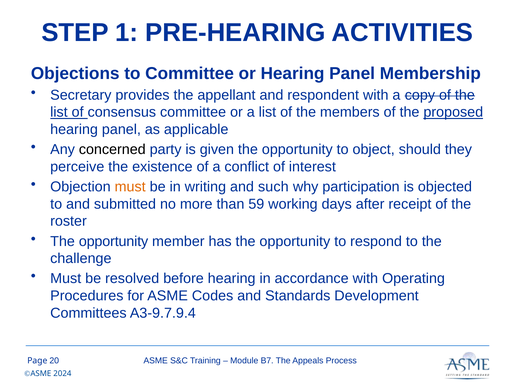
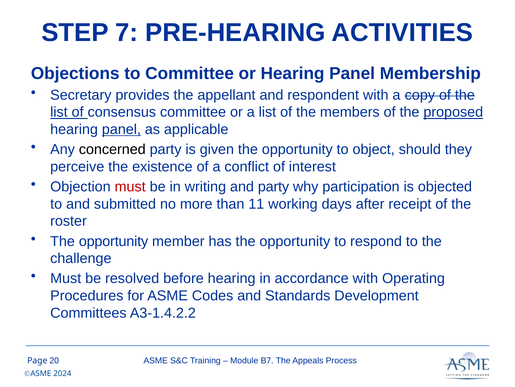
1: 1 -> 7
panel at (121, 129) underline: none -> present
must at (130, 186) colour: orange -> red
and such: such -> party
59: 59 -> 11
A3-9.7.9.4: A3-9.7.9.4 -> A3-1.4.2.2
